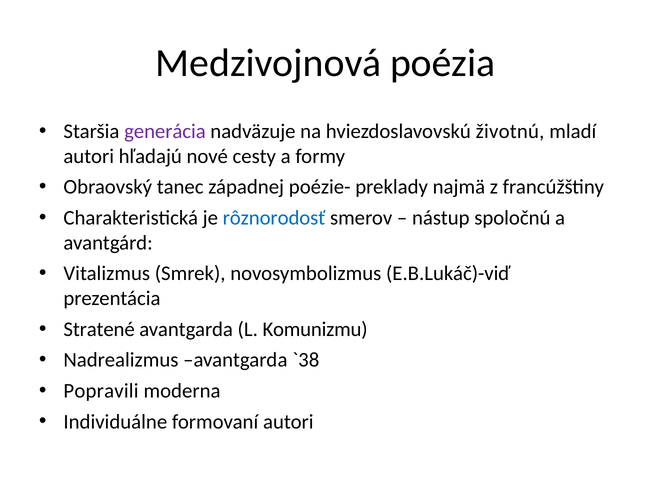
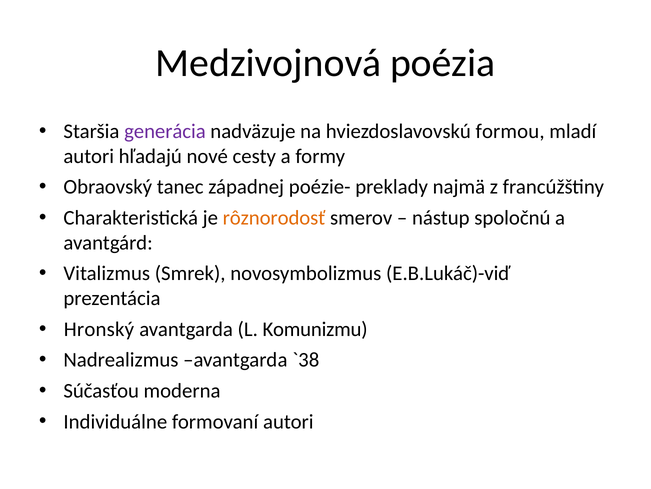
životnú: životnú -> formou
rôznorodosť colour: blue -> orange
Stratené: Stratené -> Hronský
Popravili: Popravili -> Súčasťou
